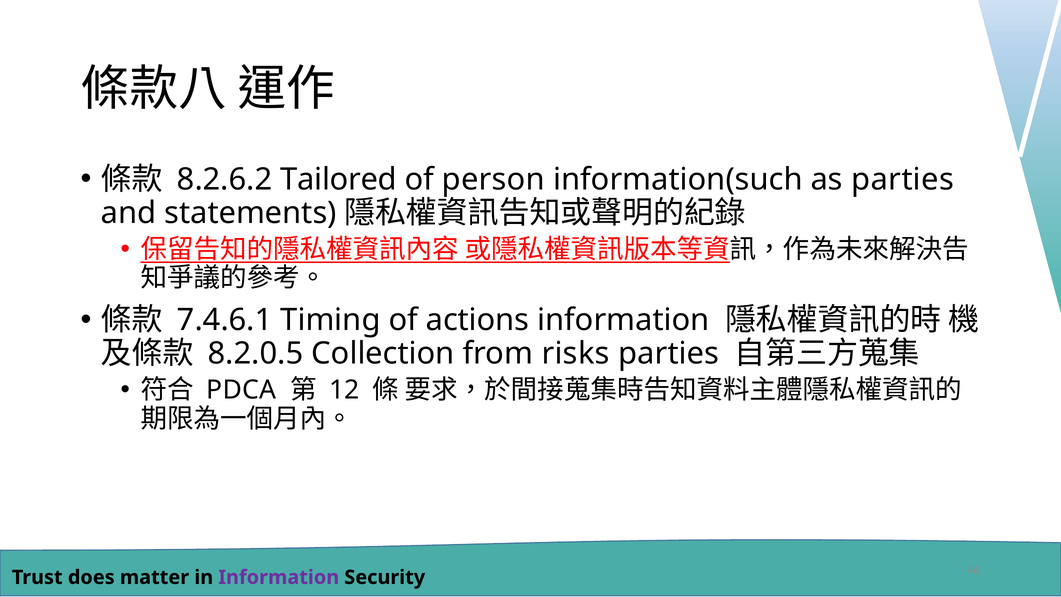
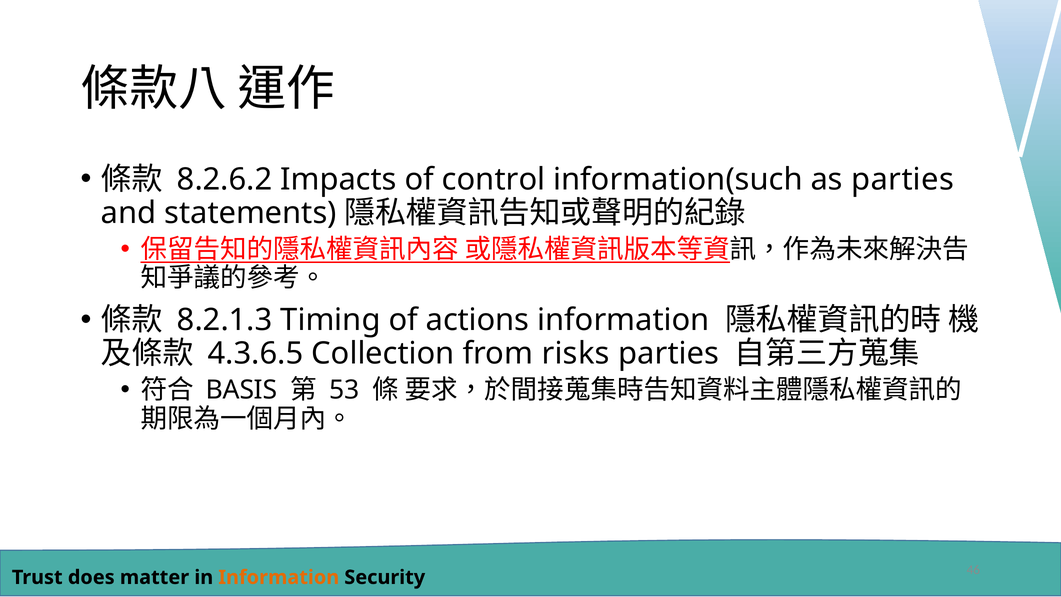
Tailored: Tailored -> Impacts
person: person -> control
7.4.6.1: 7.4.6.1 -> 8.2.1.3
8.2.0.5: 8.2.0.5 -> 4.3.6.5
PDCA: PDCA -> BASIS
12: 12 -> 53
Information at (279, 577) colour: purple -> orange
